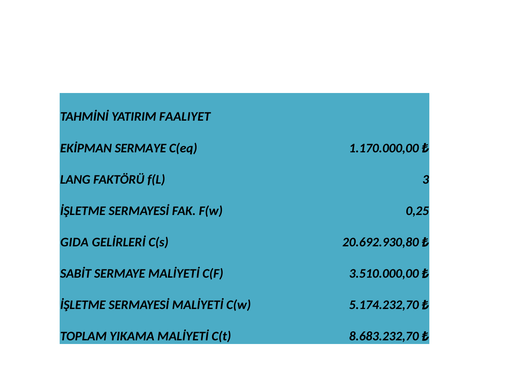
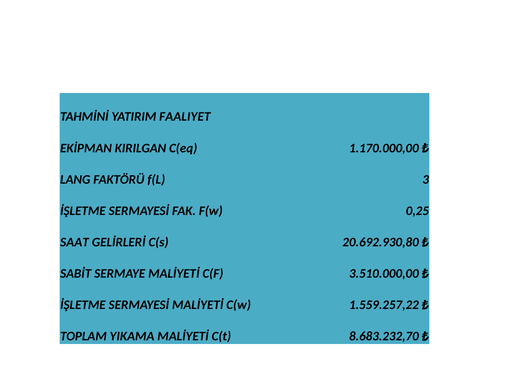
EKİPMAN SERMAYE: SERMAYE -> KIRILGAN
GIDA: GIDA -> SAAT
5.174.232,70: 5.174.232,70 -> 1.559.257,22
